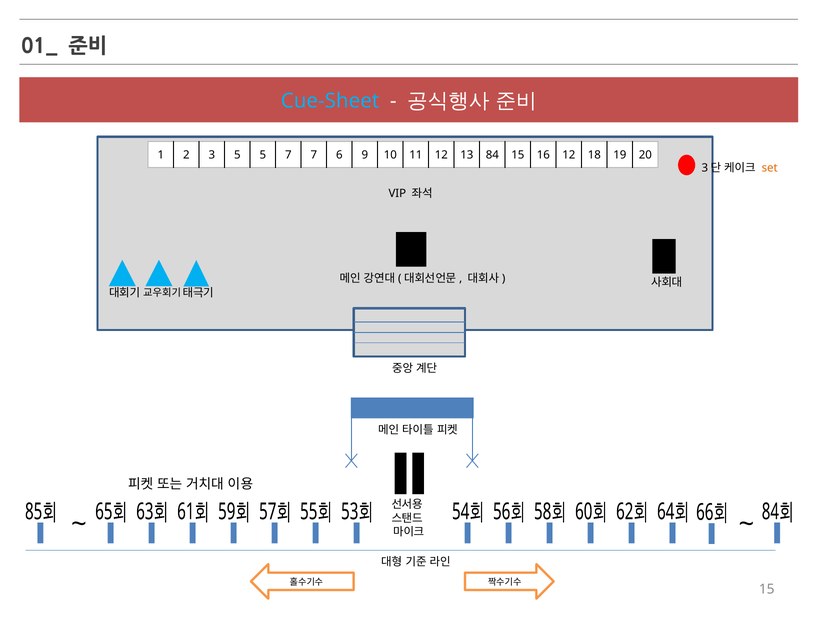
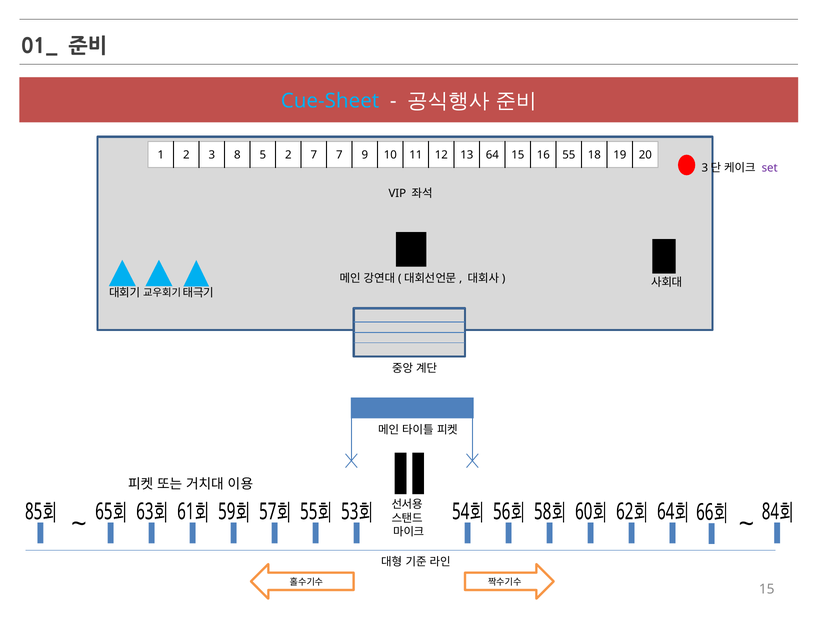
3 5: 5 -> 8
5 7: 7 -> 2
7 6: 6 -> 7
84: 84 -> 64
16 12: 12 -> 55
set colour: orange -> purple
